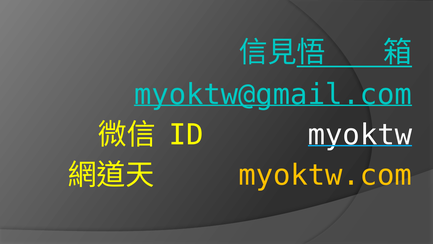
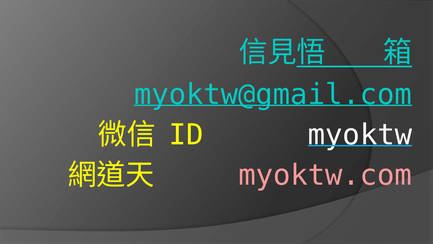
myoktw.com colour: yellow -> pink
